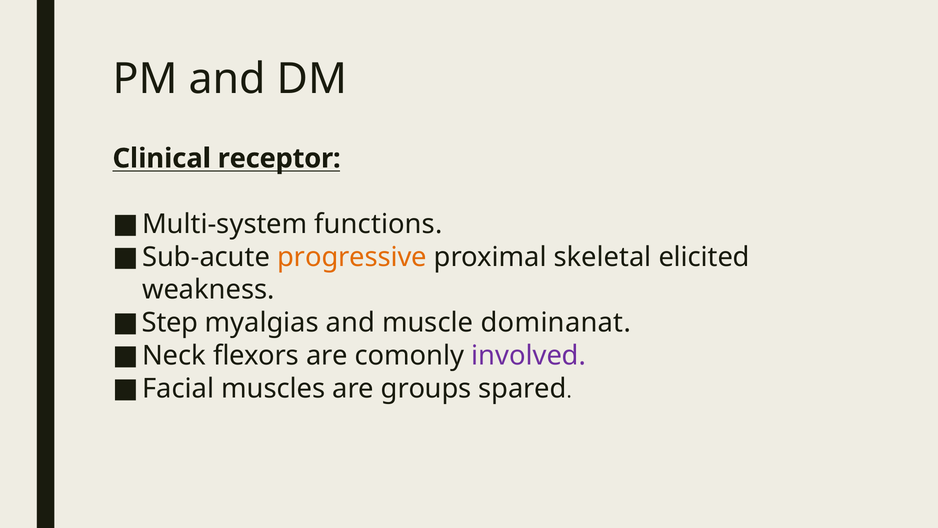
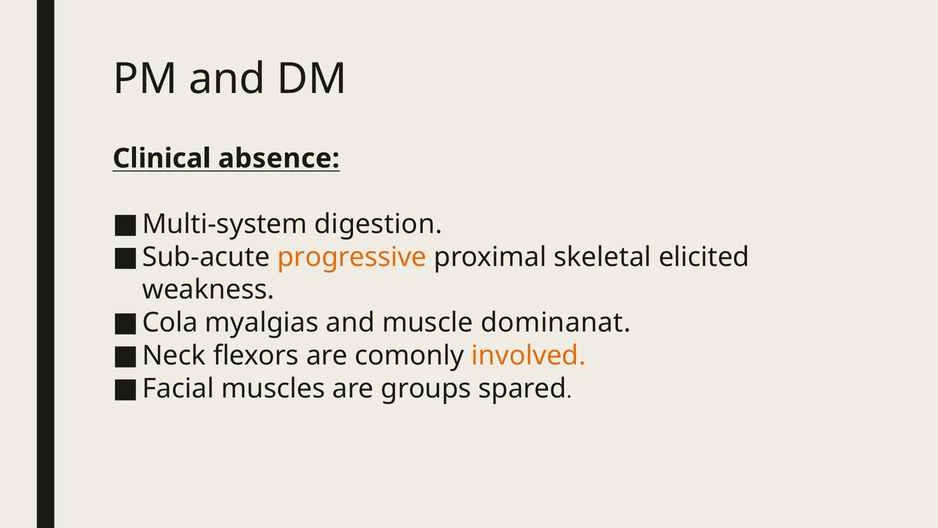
receptor: receptor -> absence
functions: functions -> digestion
Step: Step -> Cola
involved colour: purple -> orange
